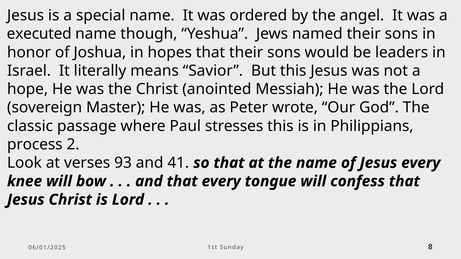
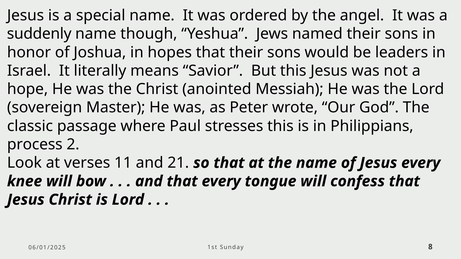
executed: executed -> suddenly
93: 93 -> 11
41: 41 -> 21
